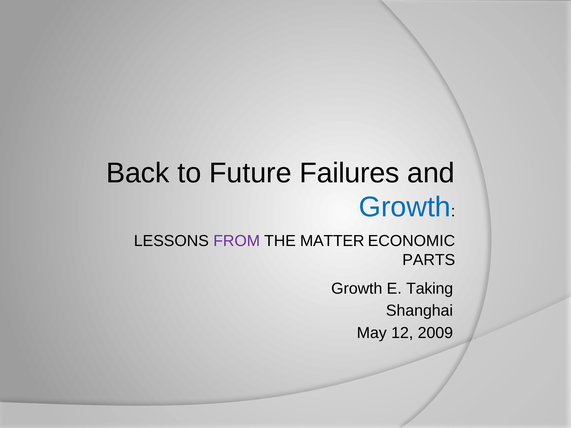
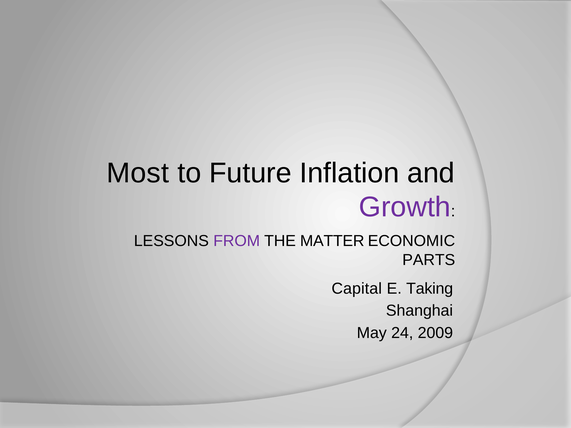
Back: Back -> Most
Failures: Failures -> Inflation
Growth at (405, 207) colour: blue -> purple
Growth at (357, 289): Growth -> Capital
12: 12 -> 24
